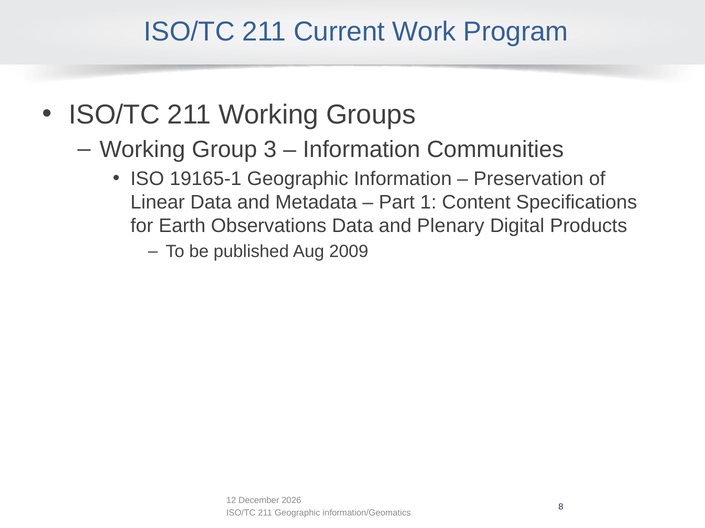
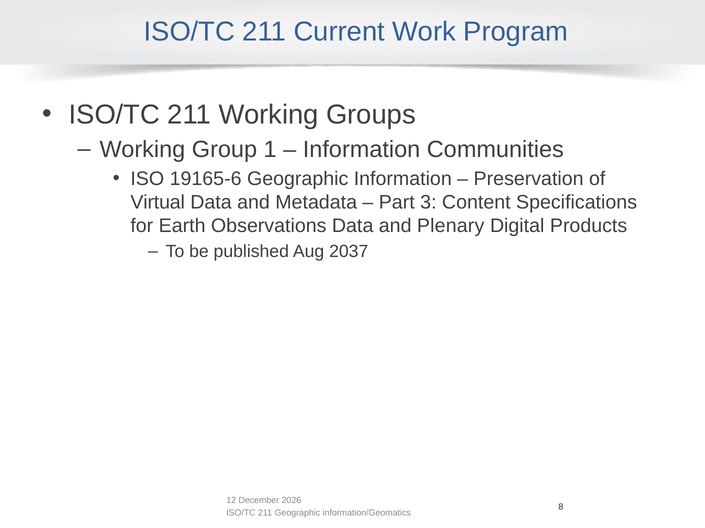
3: 3 -> 1
19165-1: 19165-1 -> 19165-6
Linear: Linear -> Virtual
1: 1 -> 3
2009: 2009 -> 2037
